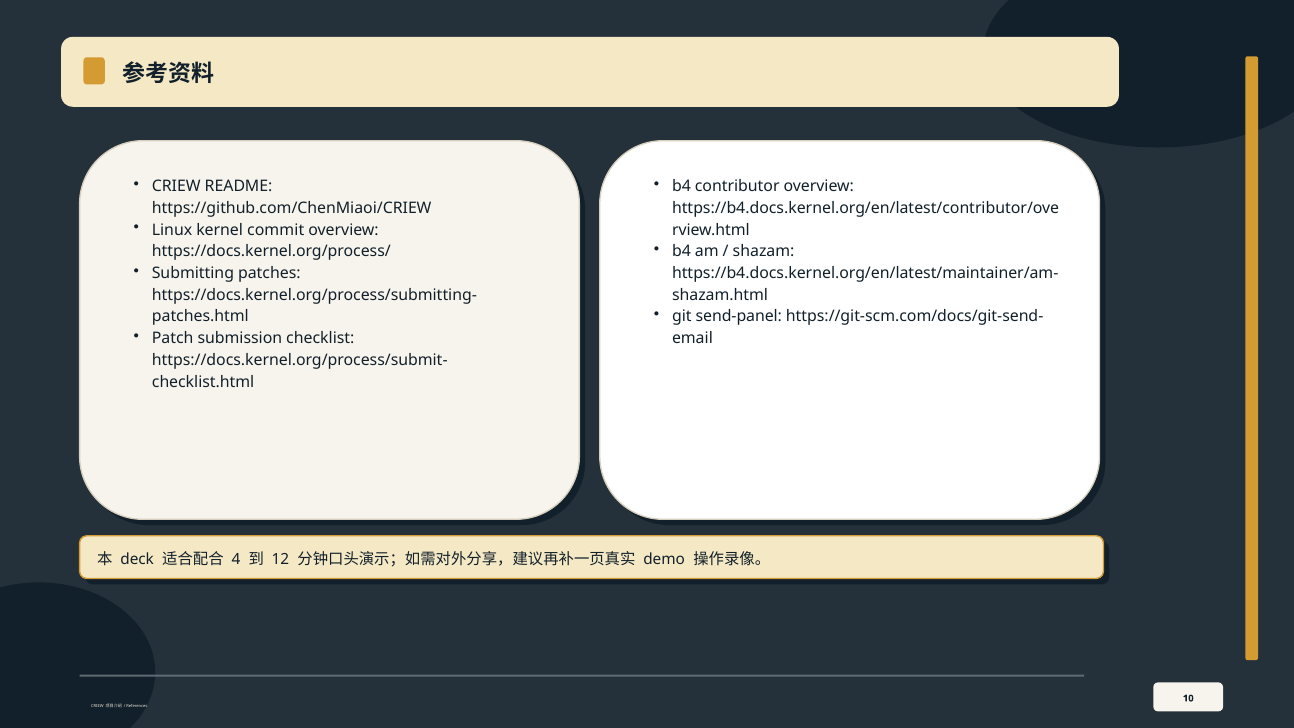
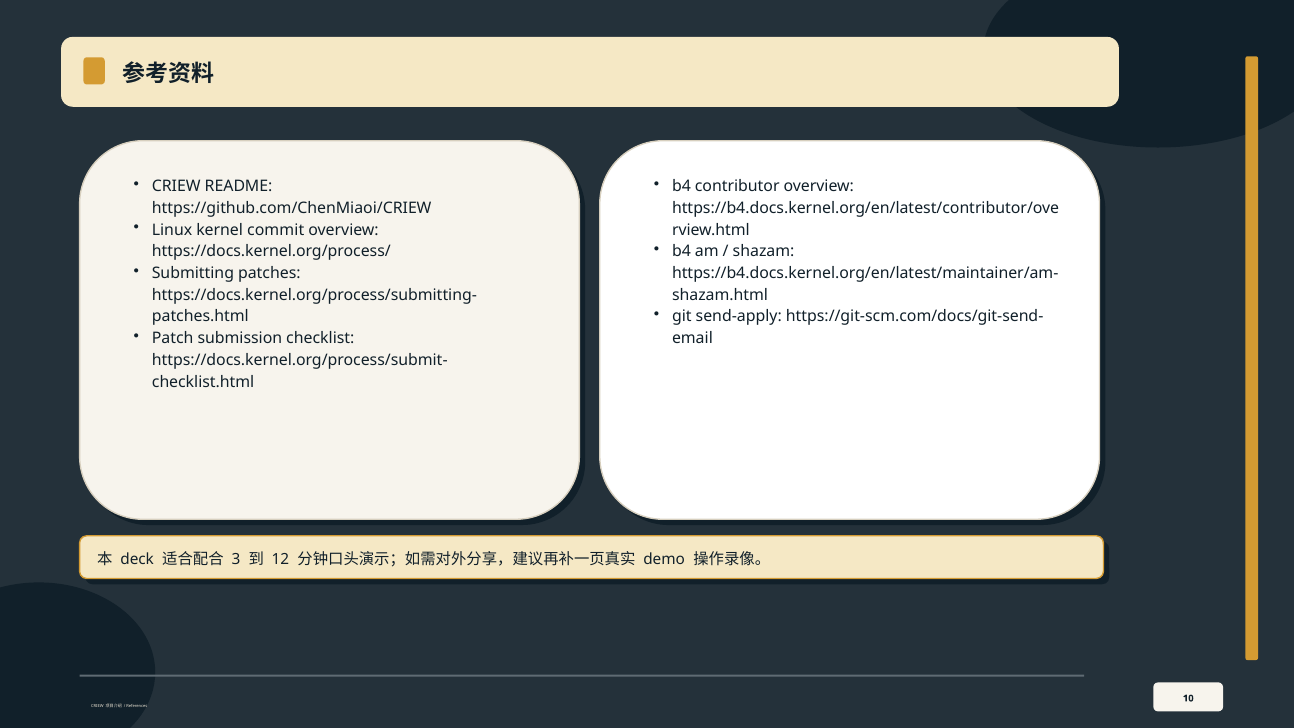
send-panel: send-panel -> send-apply
4: 4 -> 3
